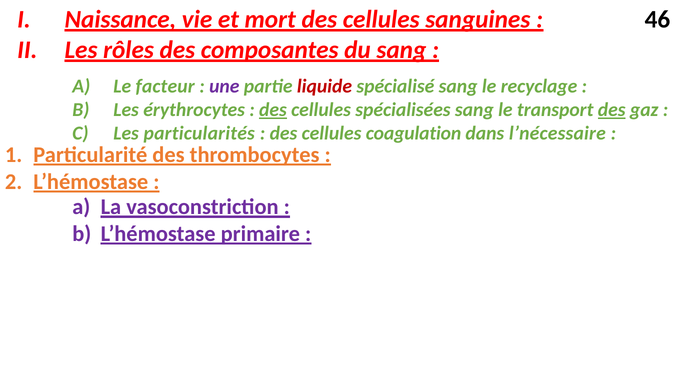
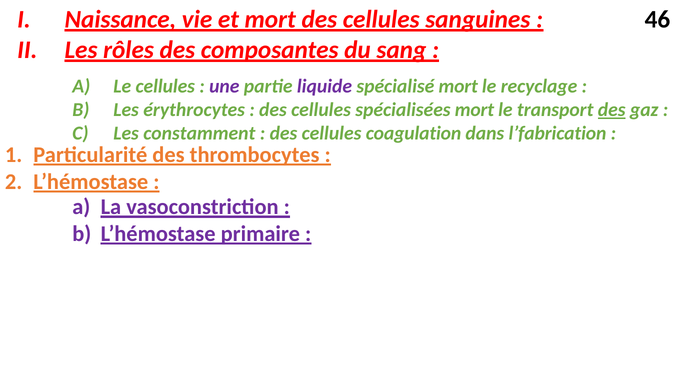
Le facteur: facteur -> cellules
liquide colour: red -> purple
spécialisé sang: sang -> mort
des at (273, 110) underline: present -> none
spécialisées sang: sang -> mort
particularités: particularités -> constamment
l’nécessaire: l’nécessaire -> l’fabrication
